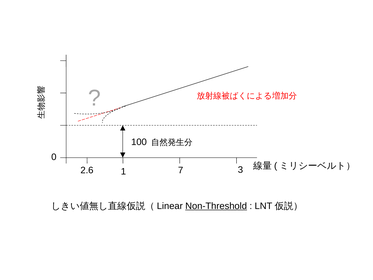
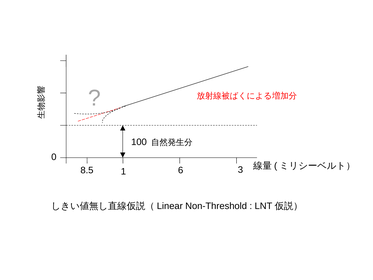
2.6: 2.6 -> 8.5
7: 7 -> 6
Non-Threshold underline: present -> none
